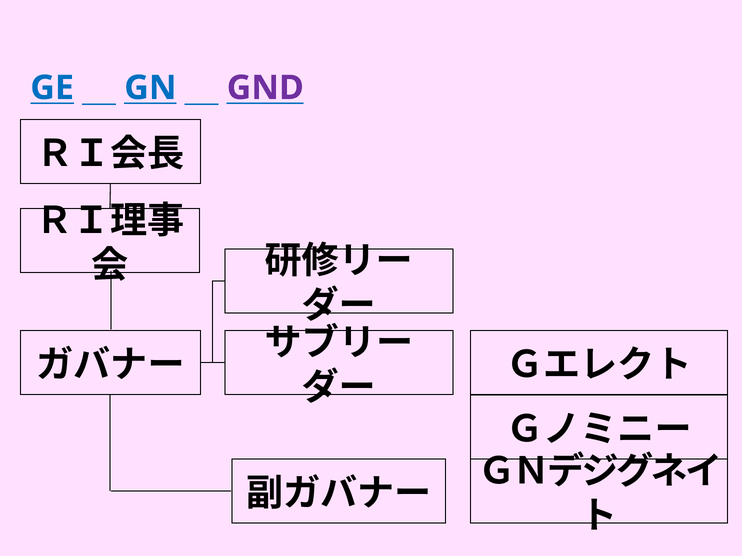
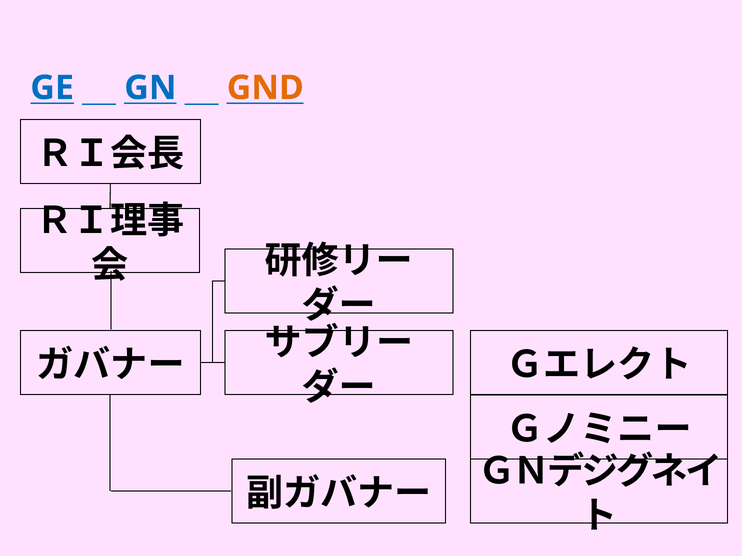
GND colour: purple -> orange
